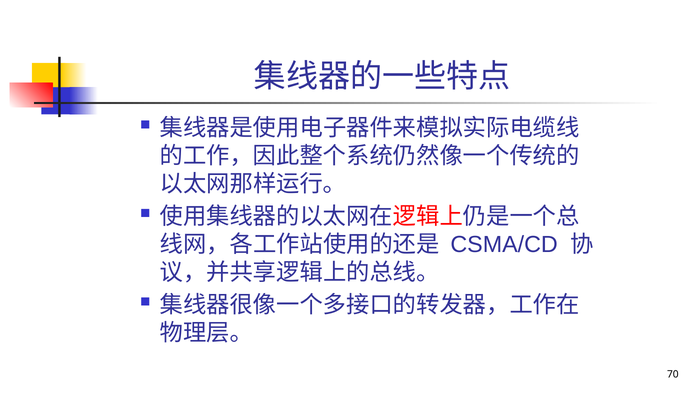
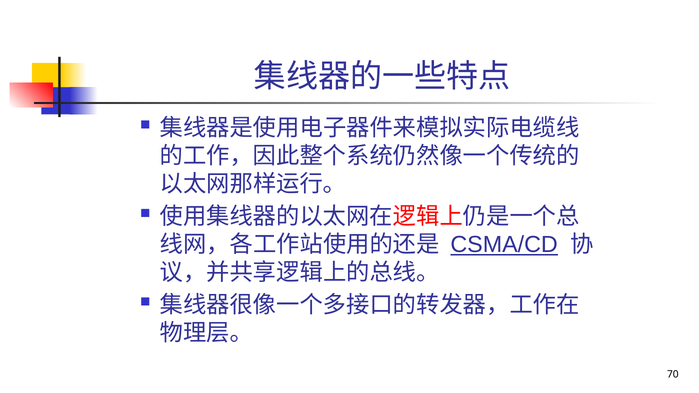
CSMA/CD underline: none -> present
